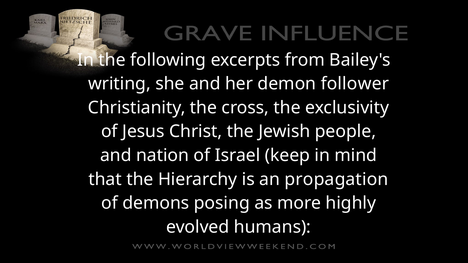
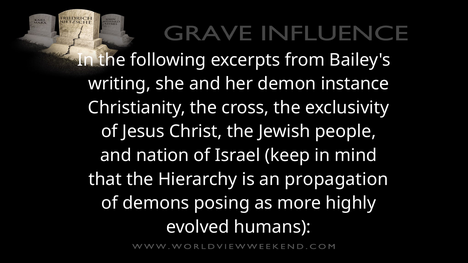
follower: follower -> instance
